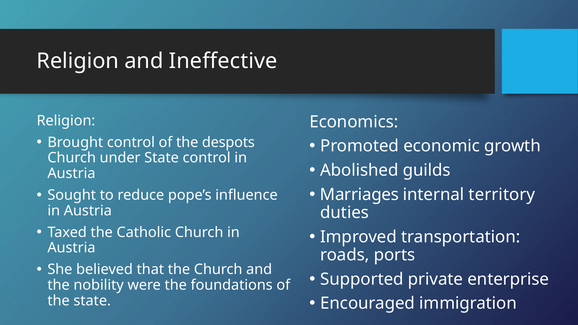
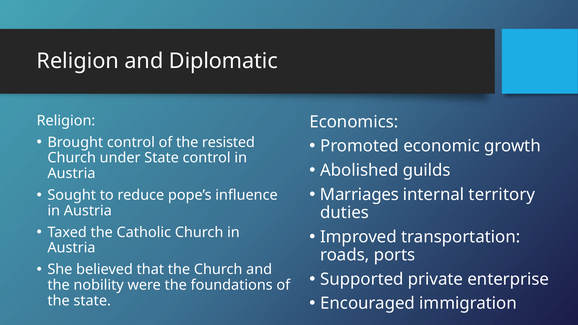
Ineffective: Ineffective -> Diplomatic
despots: despots -> resisted
